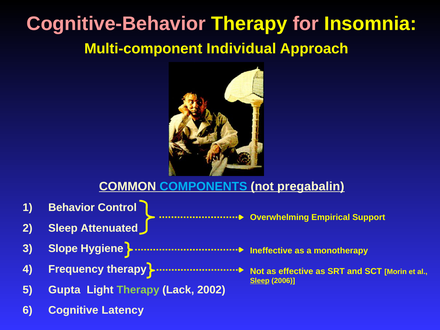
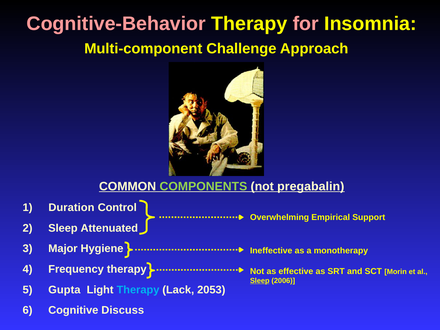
Individual: Individual -> Challenge
COMPONENTS colour: light blue -> light green
Behavior: Behavior -> Duration
Slope: Slope -> Major
Therapy at (138, 290) colour: light green -> light blue
2002: 2002 -> 2053
Latency: Latency -> Discuss
